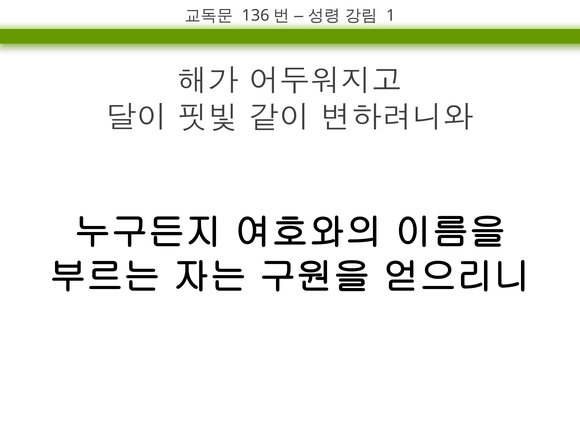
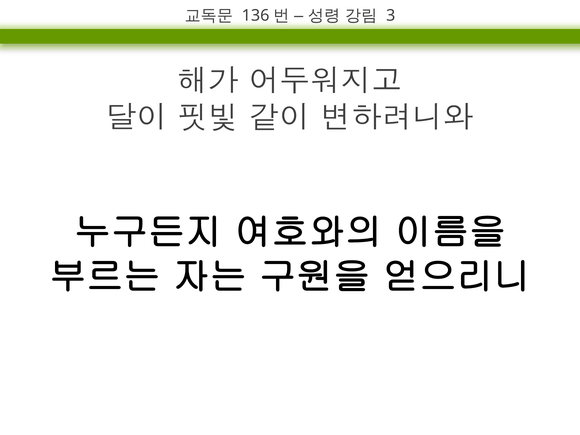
1: 1 -> 3
